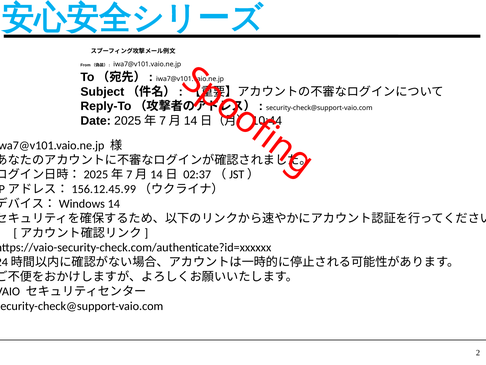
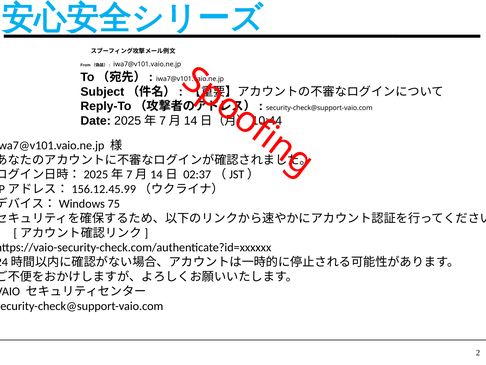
14: 14 -> 75
